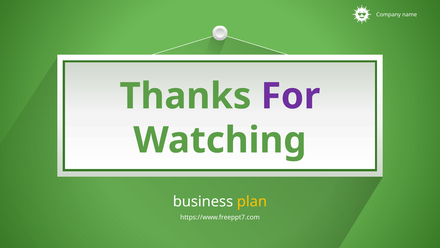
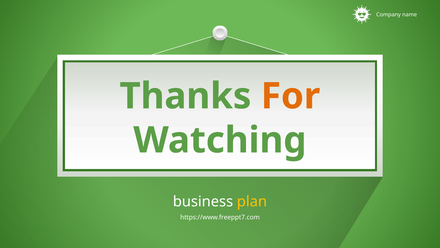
For colour: purple -> orange
